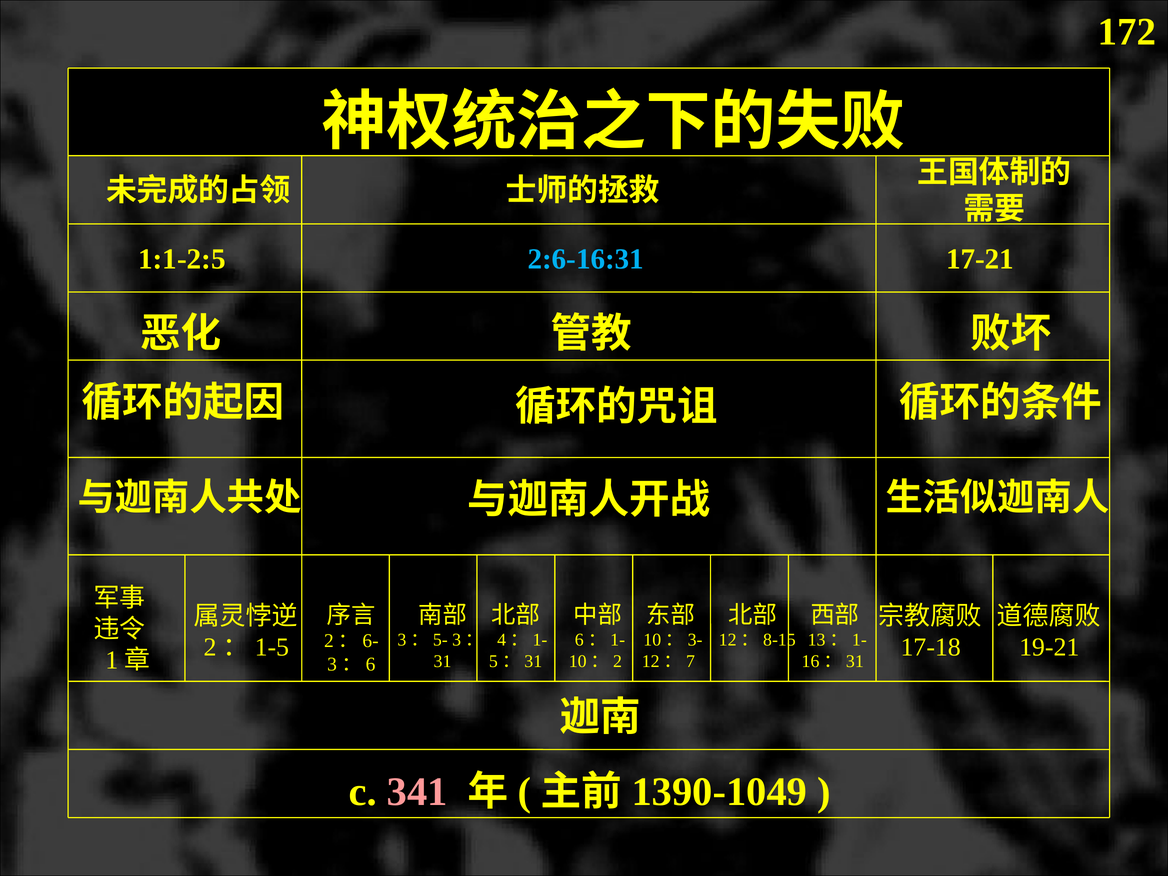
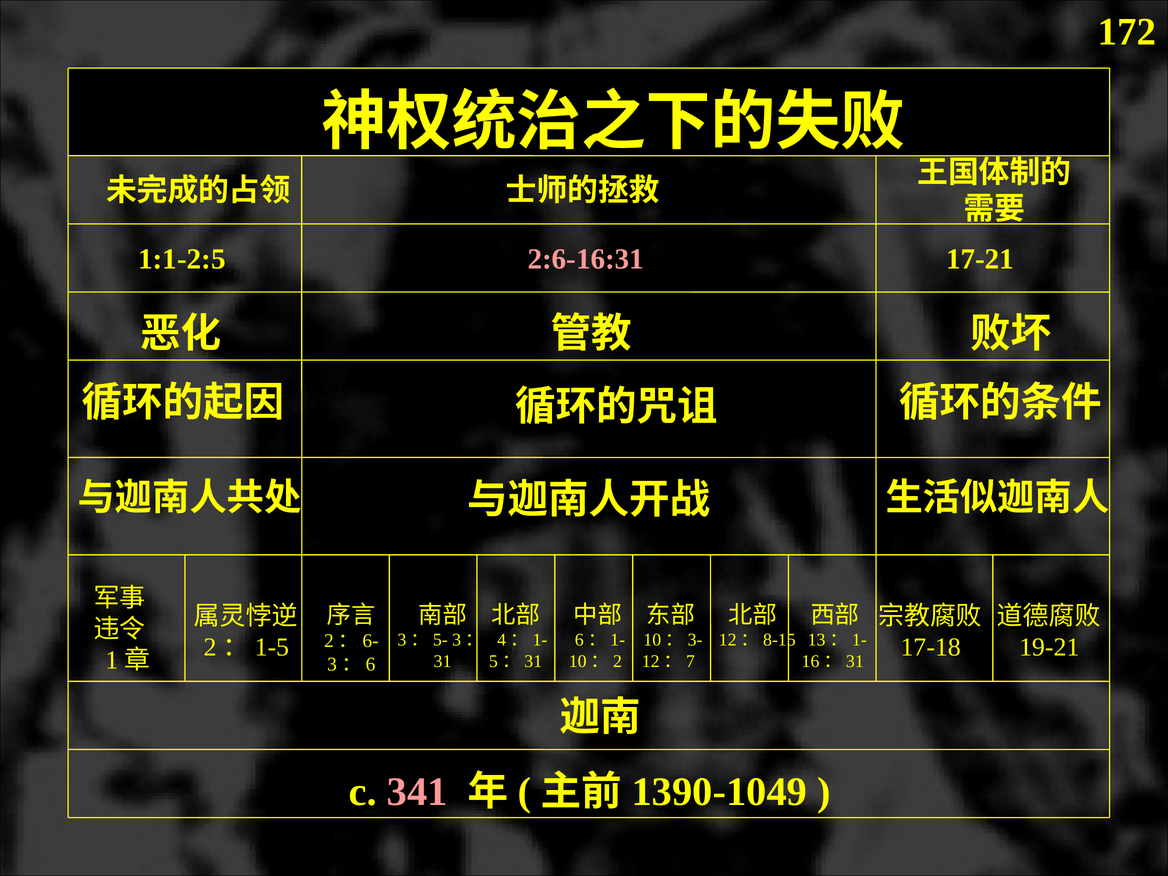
2:6-16:31 colour: light blue -> pink
